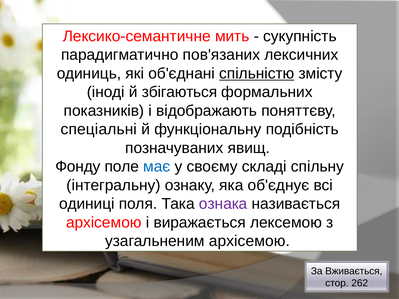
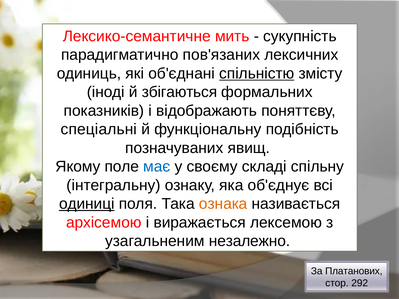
Фонду: Фонду -> Якому
одиниці underline: none -> present
ознака colour: purple -> orange
узагальненим архісемою: архісемою -> незалежно
Вживається: Вживається -> Платанових
262: 262 -> 292
